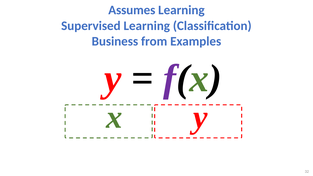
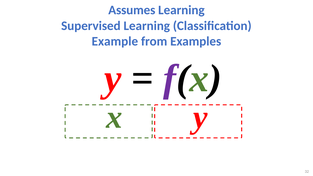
Business: Business -> Example
